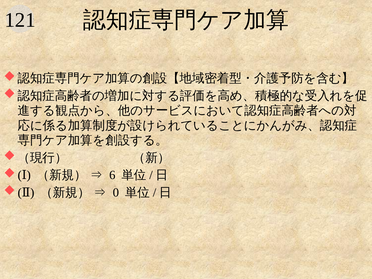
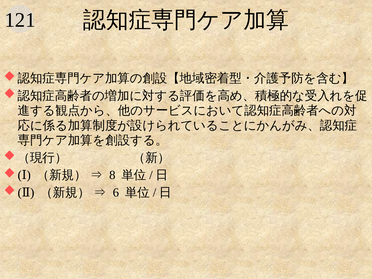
6: 6 -> 8
0: 0 -> 6
